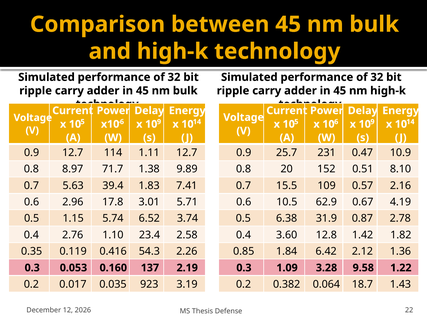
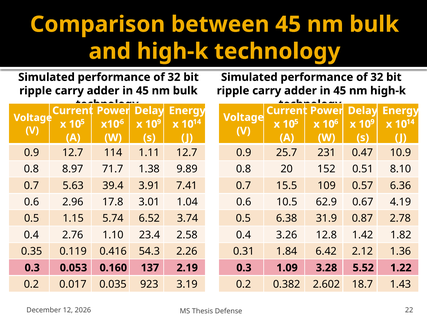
1.83: 1.83 -> 3.91
2.16: 2.16 -> 6.36
5.71: 5.71 -> 1.04
3.60: 3.60 -> 3.26
0.85: 0.85 -> 0.31
9.58: 9.58 -> 5.52
0.064: 0.064 -> 2.602
